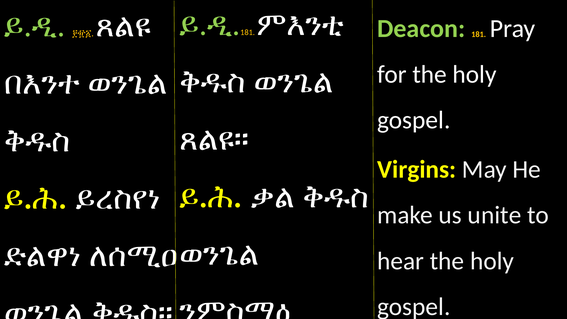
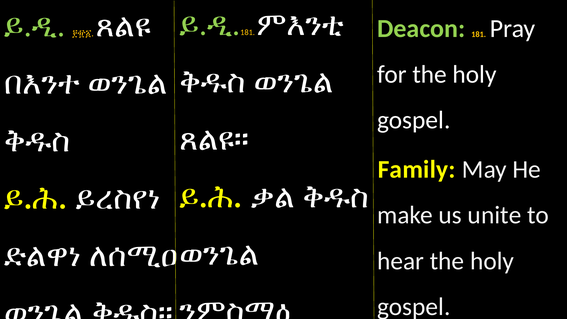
Virgins: Virgins -> Family
